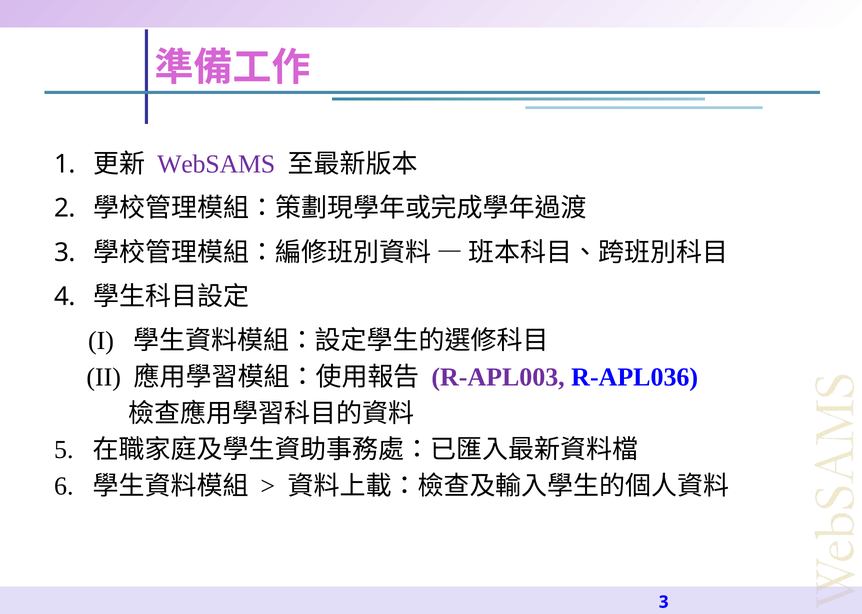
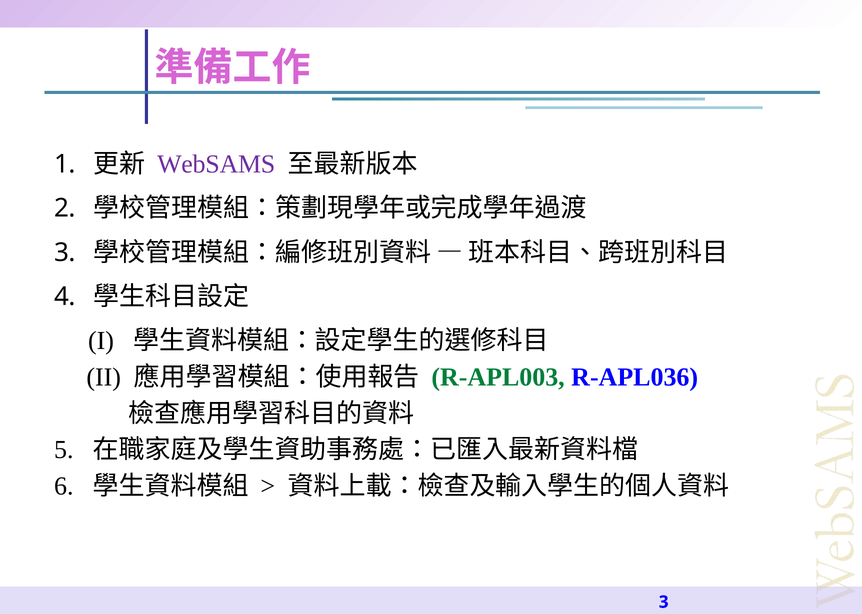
R-APL003 colour: purple -> green
